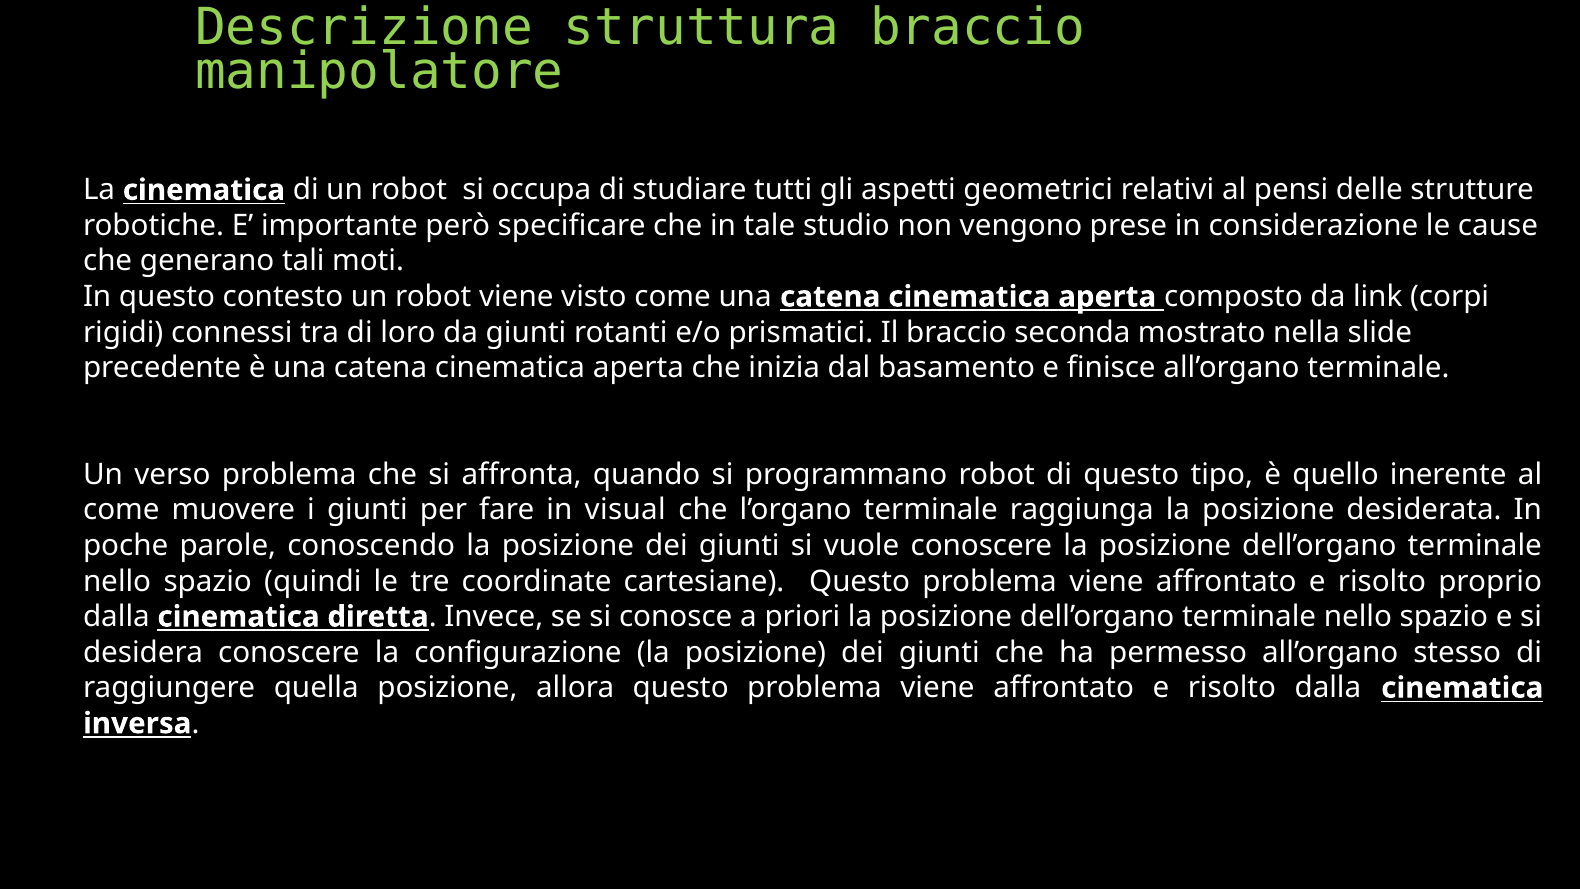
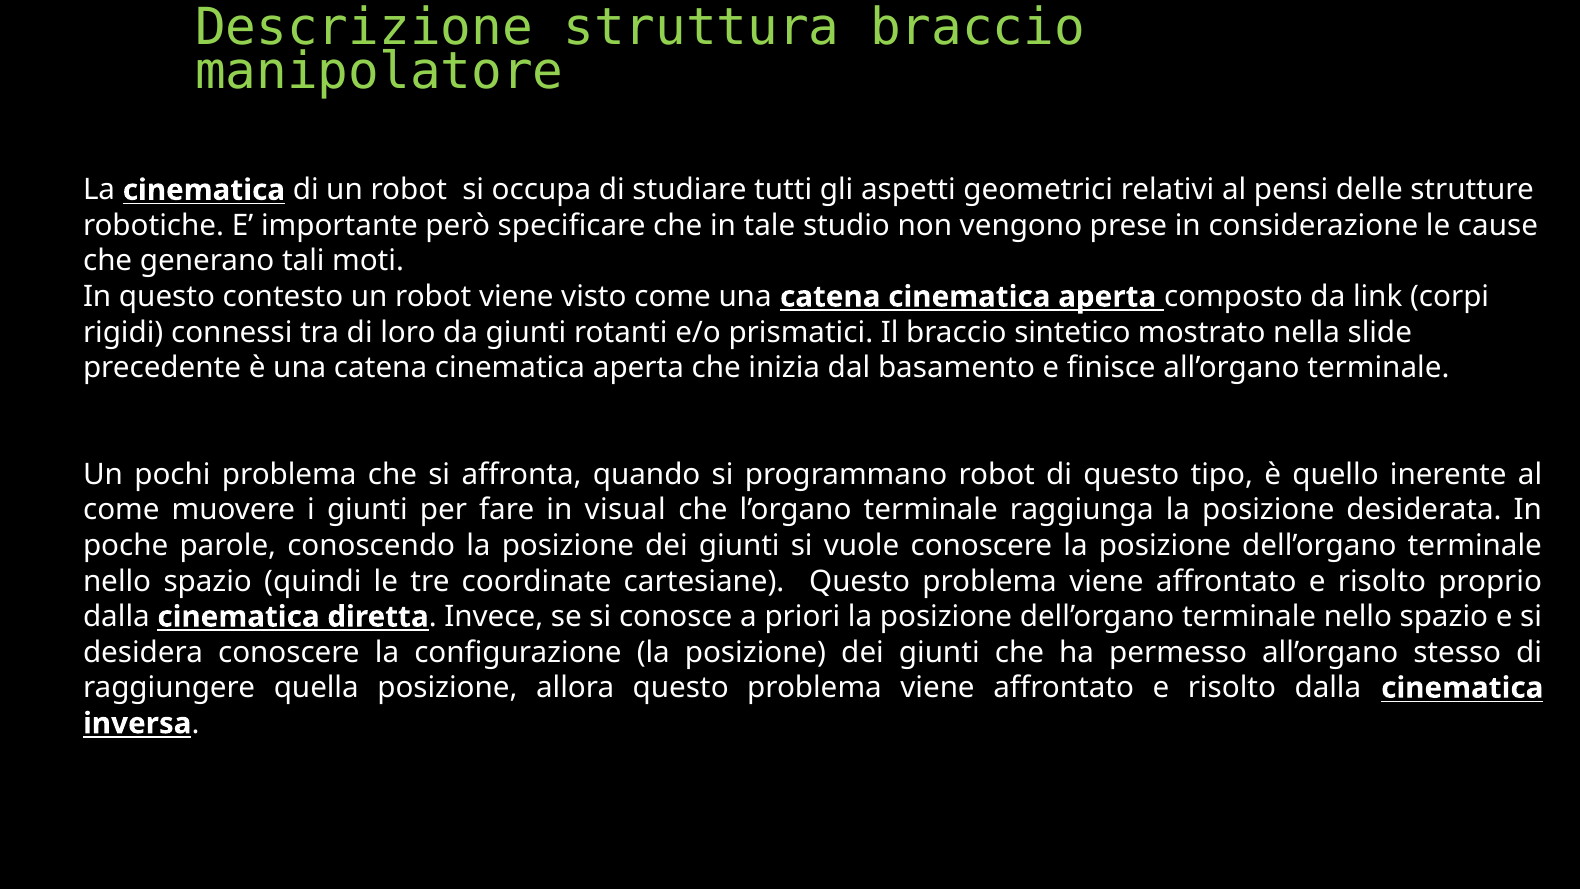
seconda: seconda -> sintetico
verso: verso -> pochi
